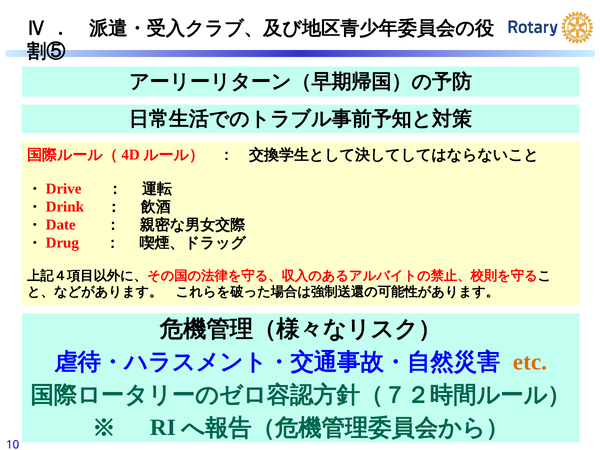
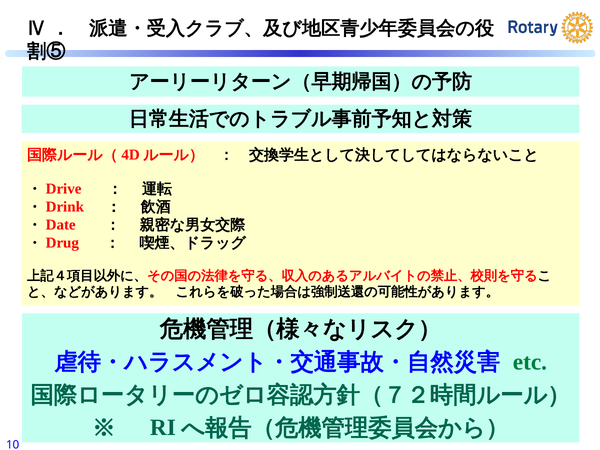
etc colour: orange -> green
